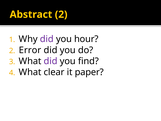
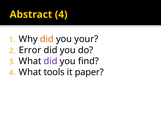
Abstract 2: 2 -> 4
did at (47, 39) colour: purple -> orange
hour: hour -> your
clear: clear -> tools
